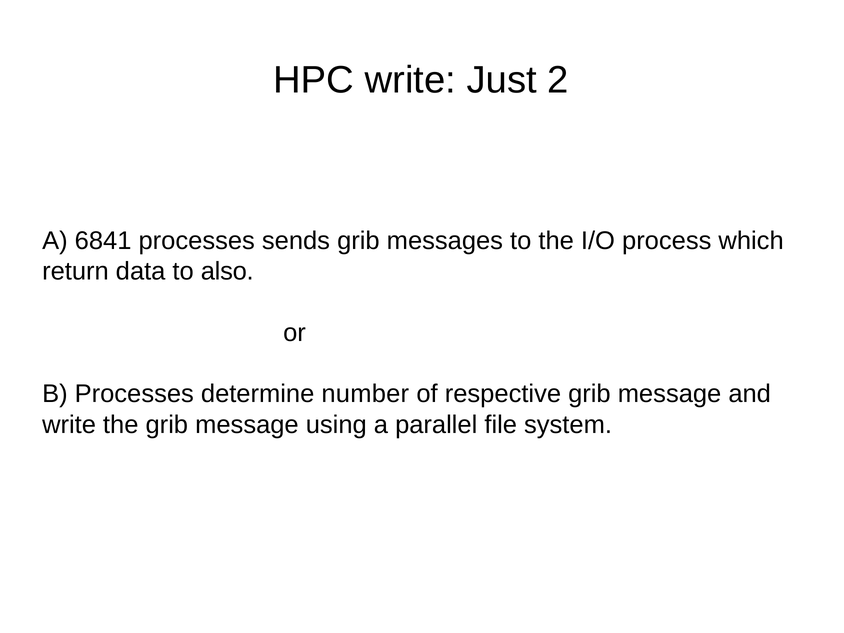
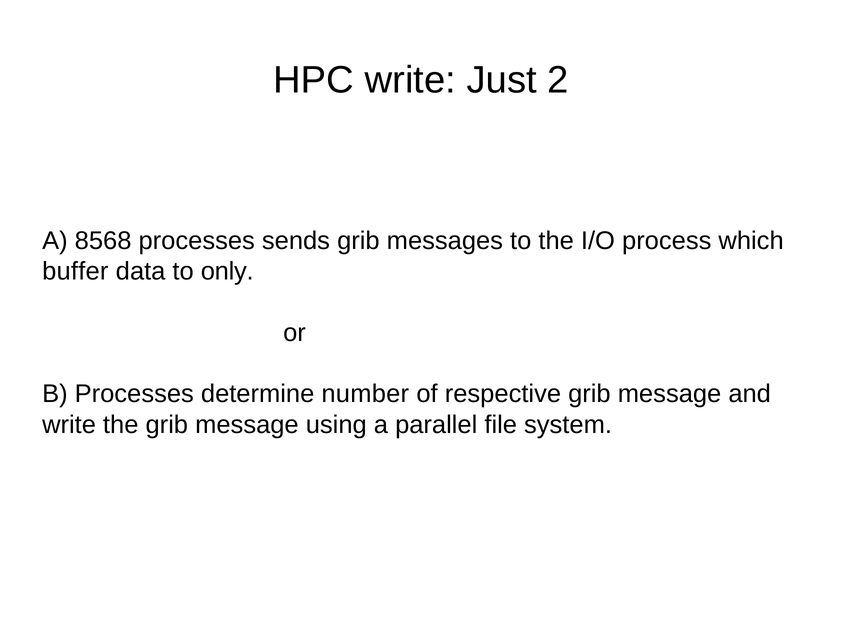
6841: 6841 -> 8568
return: return -> buffer
also: also -> only
